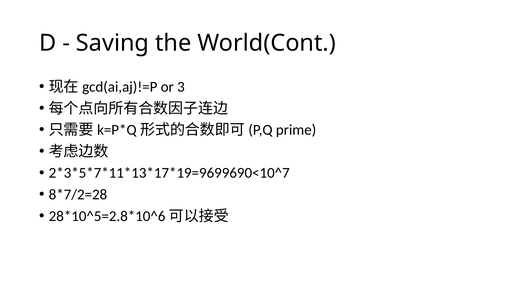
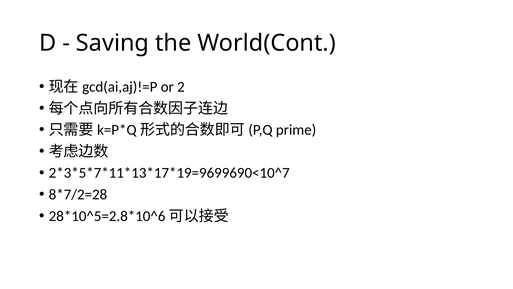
3: 3 -> 2
